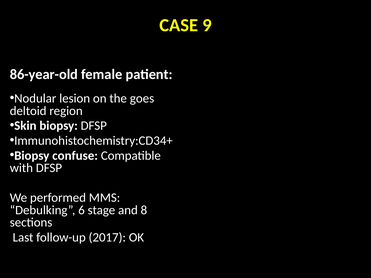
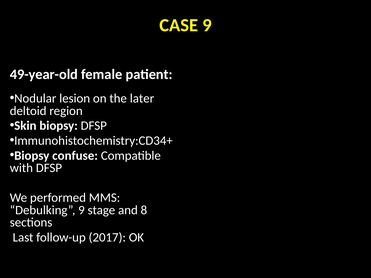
86-year-old: 86-year-old -> 49-year-old
goes: goes -> later
Debulking 6: 6 -> 9
